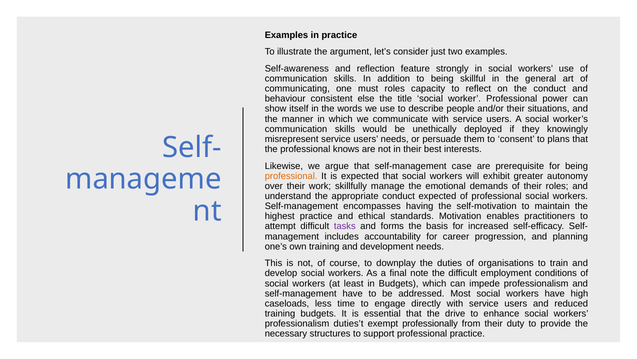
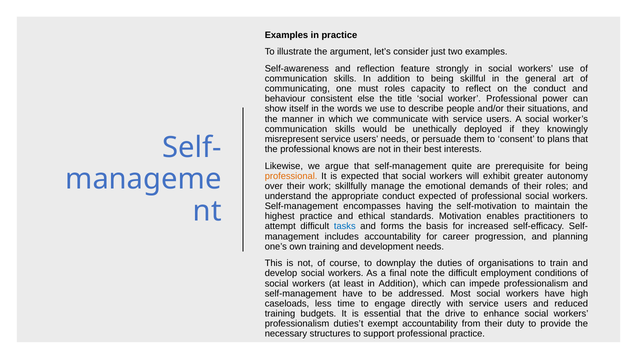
case: case -> quite
tasks colour: purple -> blue
least in Budgets: Budgets -> Addition
exempt professionally: professionally -> accountability
